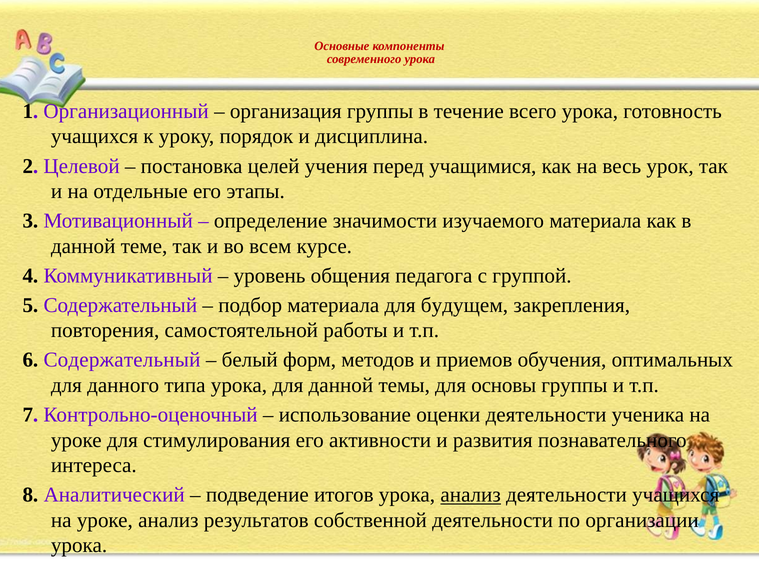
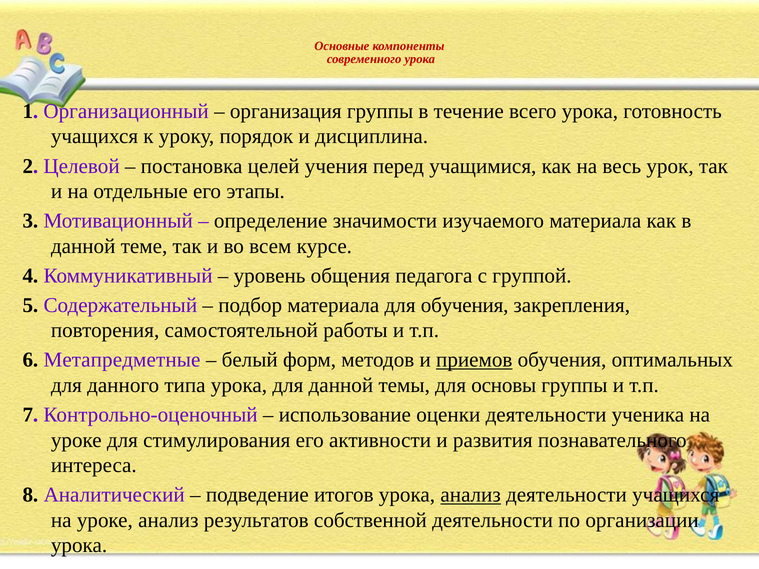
для будущем: будущем -> обучения
6 Содержательный: Содержательный -> Метапредметные
приемов underline: none -> present
